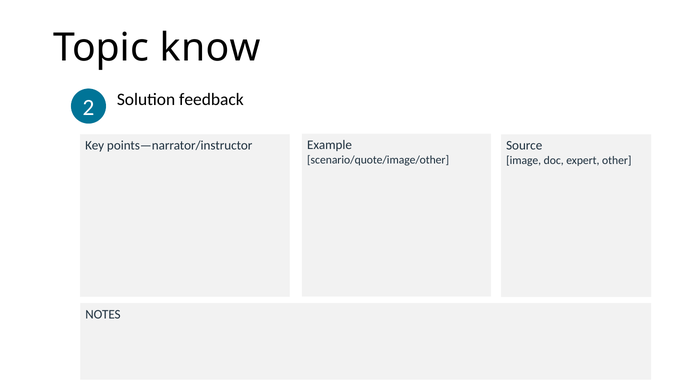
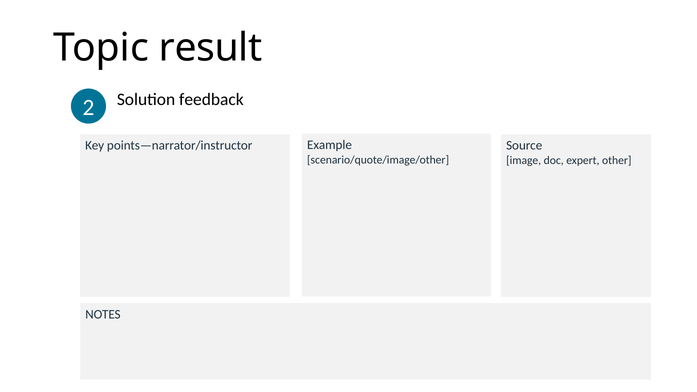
know: know -> result
